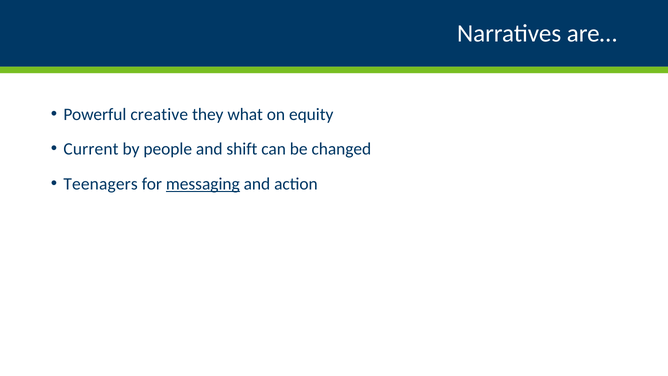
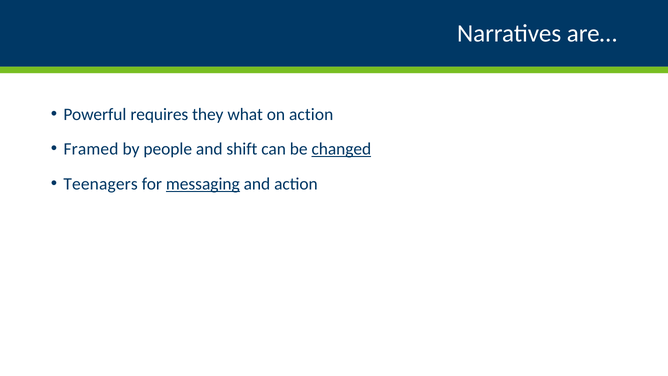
creative: creative -> requires
on equity: equity -> action
Current: Current -> Framed
changed underline: none -> present
